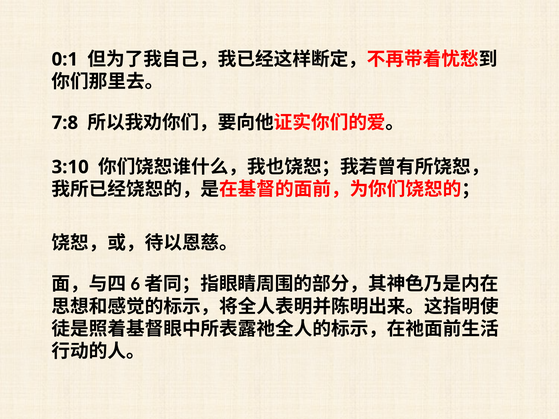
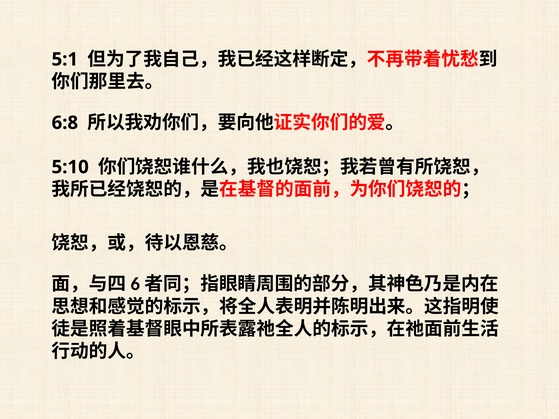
0:1: 0:1 -> 5:1
7:8: 7:8 -> 6:8
3:10: 3:10 -> 5:10
